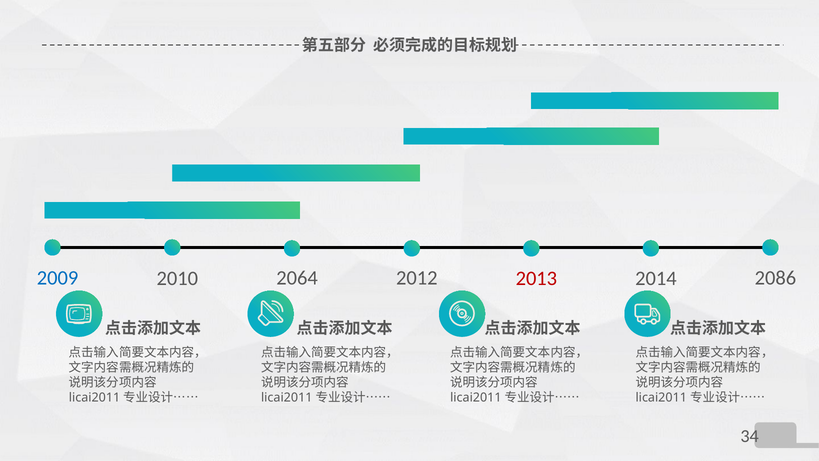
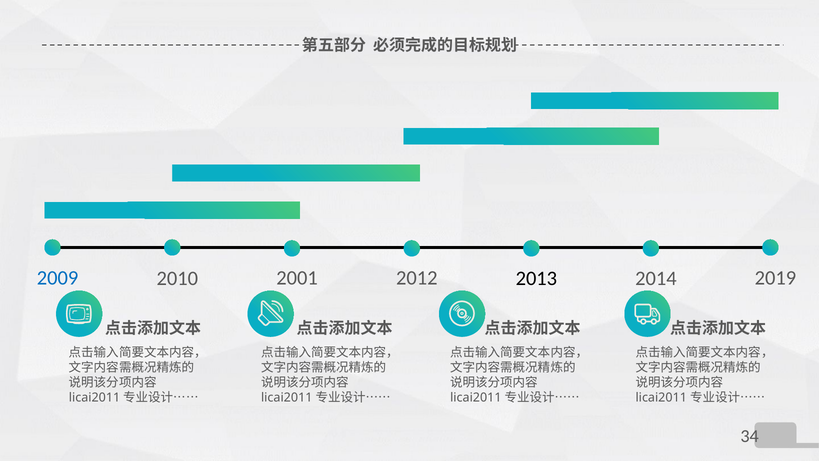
2064: 2064 -> 2001
2086: 2086 -> 2019
2013 colour: red -> black
